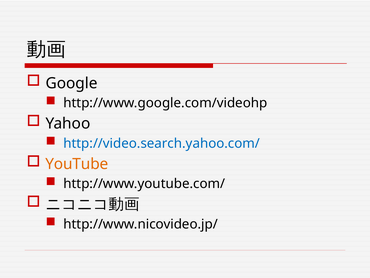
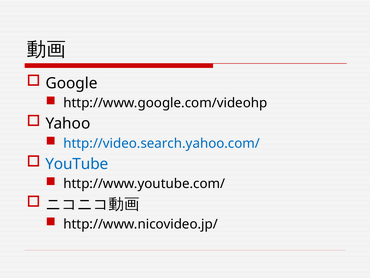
YouTube colour: orange -> blue
